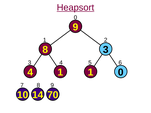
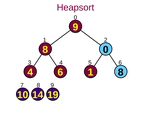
Heapsort underline: present -> none
8 3: 3 -> 0
4 1: 1 -> 6
1 0: 0 -> 8
70: 70 -> 19
